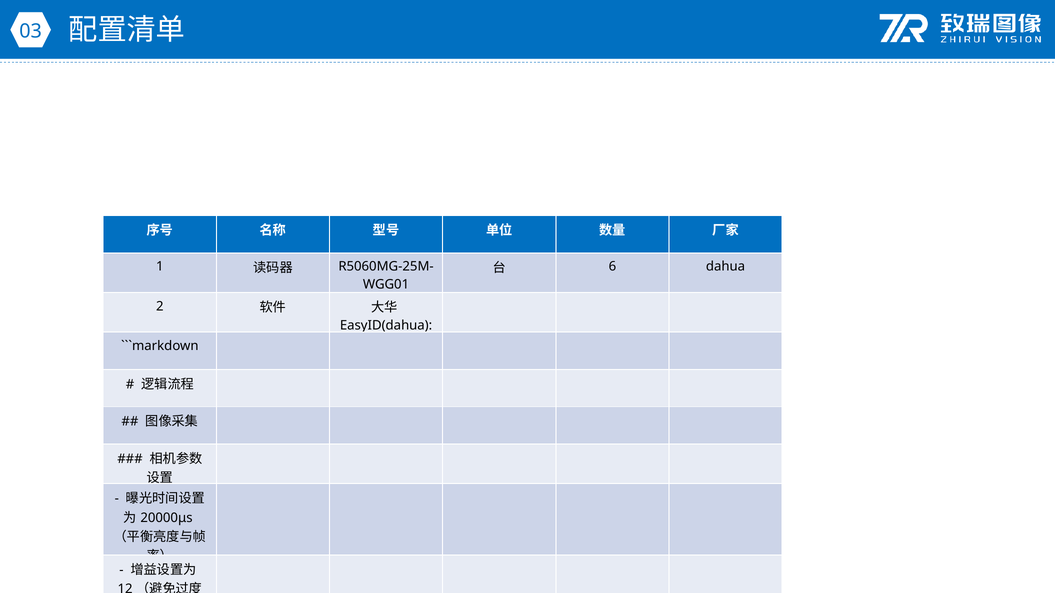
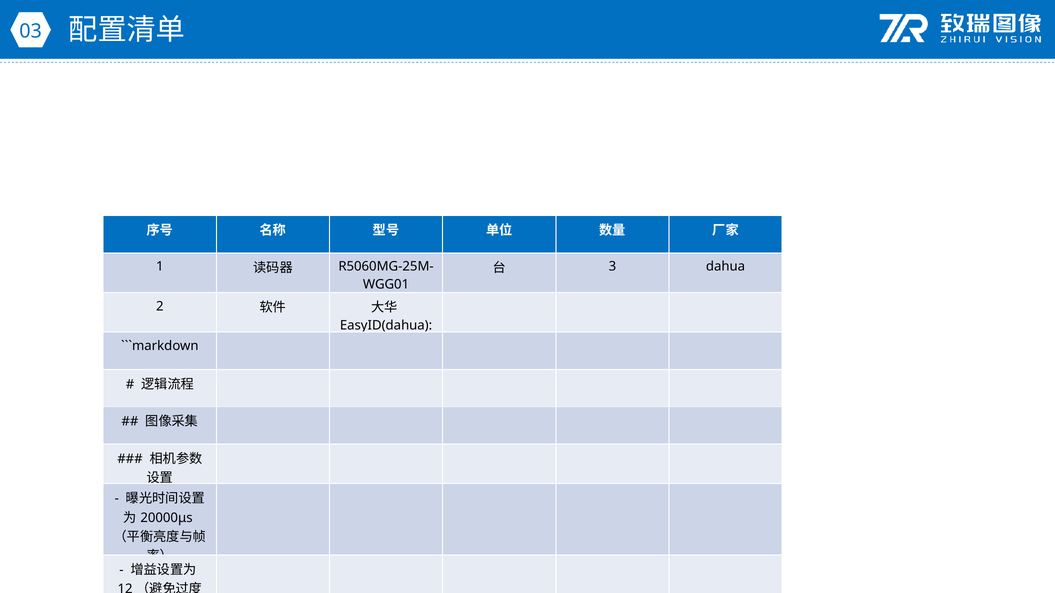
6 at (612, 267): 6 -> 3
